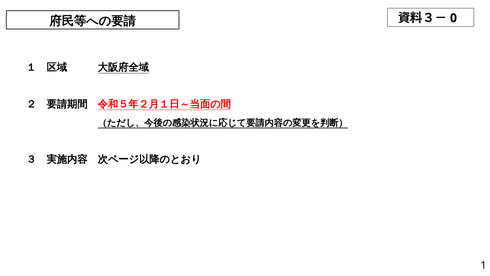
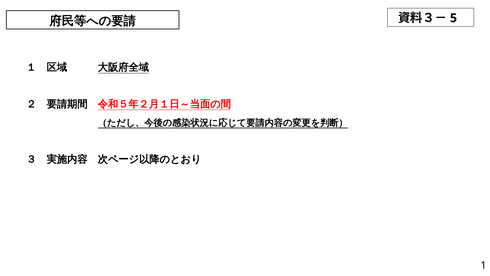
0: 0 -> 5
